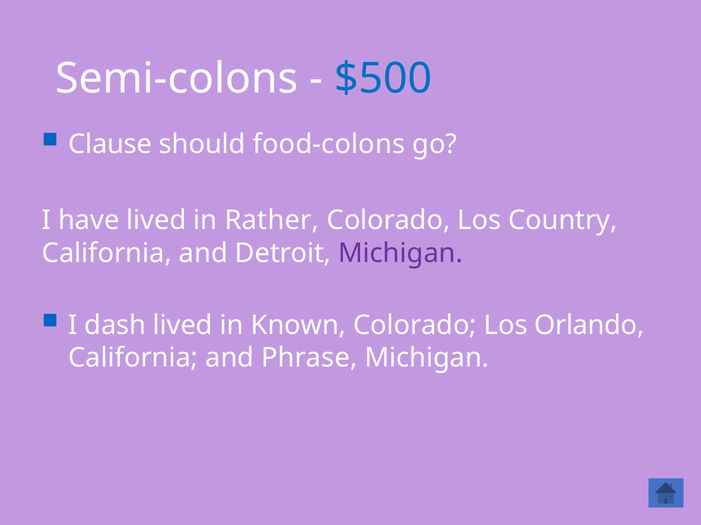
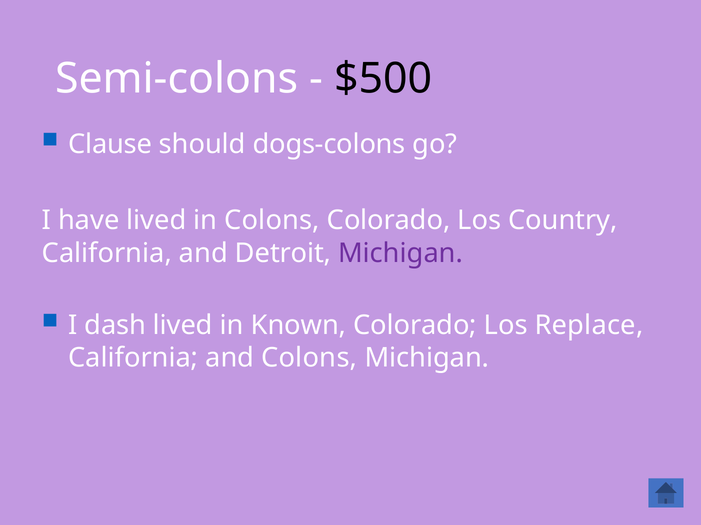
$500 colour: blue -> black
food-colons: food-colons -> dogs-colons
in Rather: Rather -> Colons
Orlando: Orlando -> Replace
and Phrase: Phrase -> Colons
